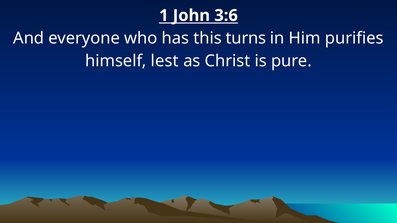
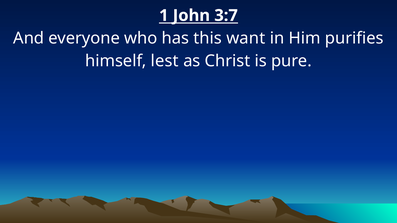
3:6: 3:6 -> 3:7
turns: turns -> want
